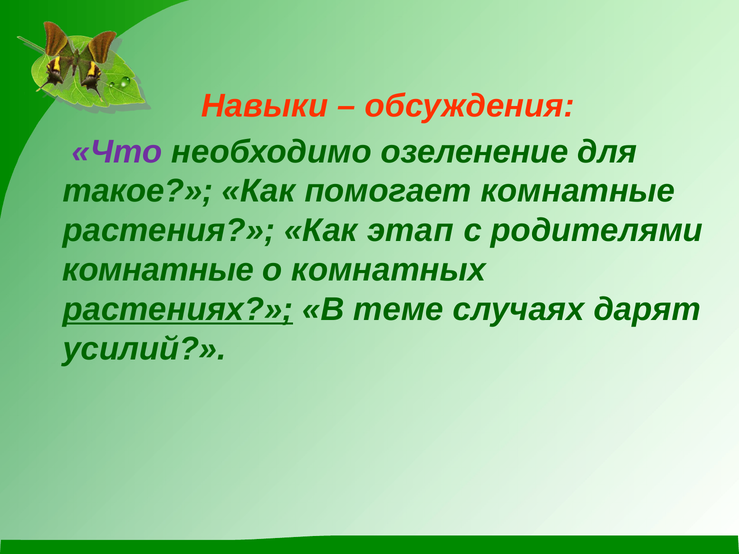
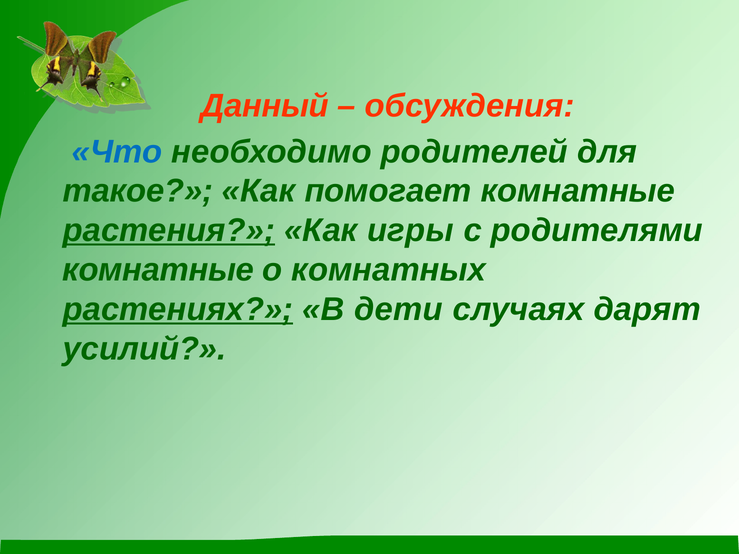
Навыки: Навыки -> Данный
Что colour: purple -> blue
озеленение: озеленение -> родителей
растения underline: none -> present
этап: этап -> игры
теме: теме -> дети
